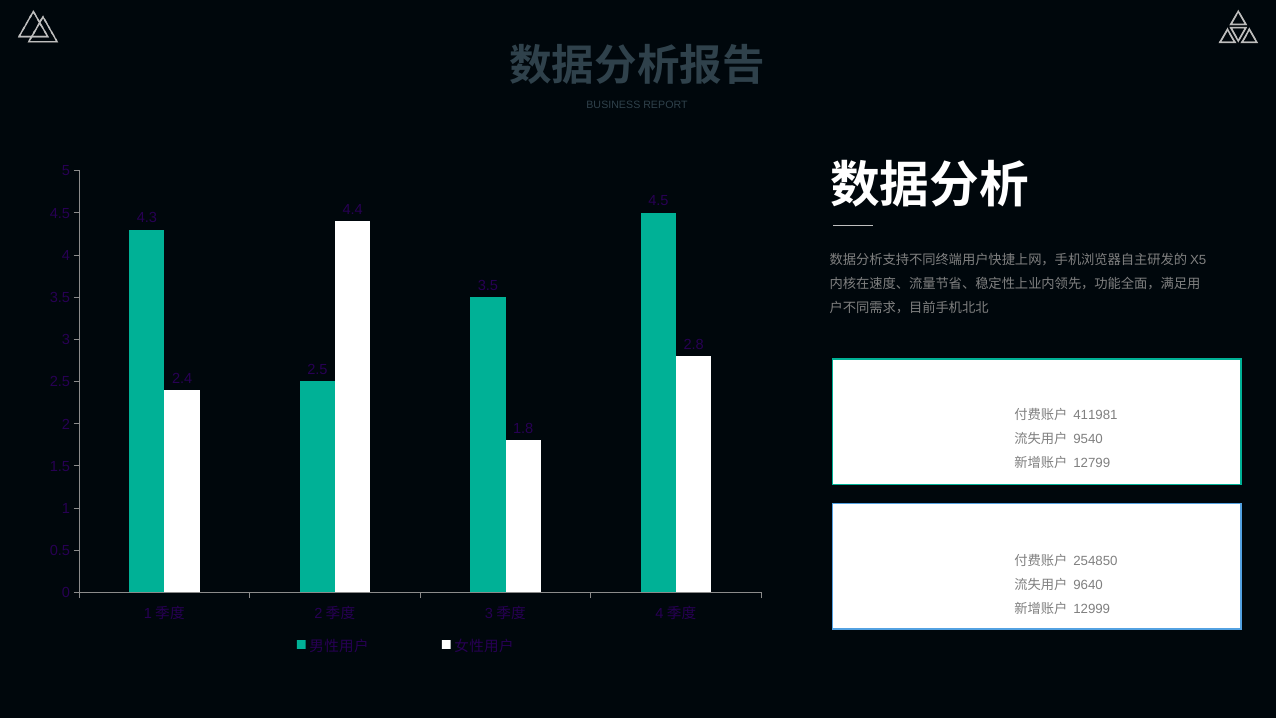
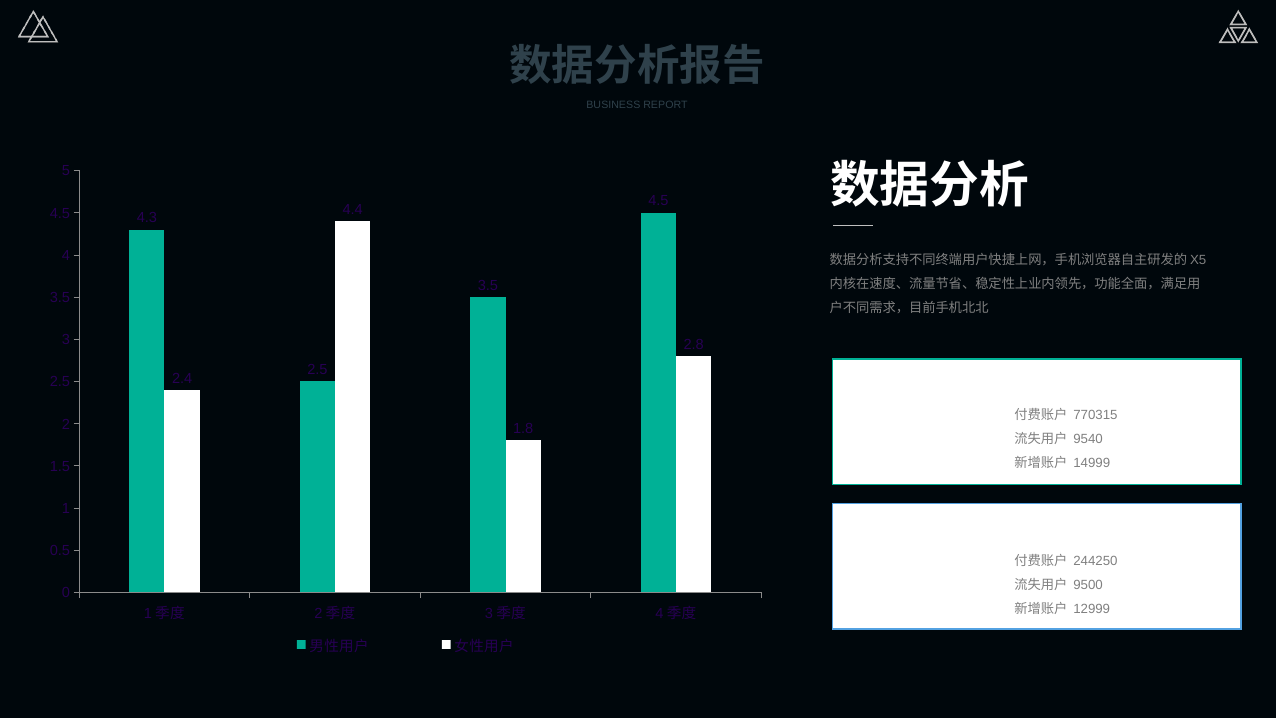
411981: 411981 -> 770315
12799: 12799 -> 14999
254850: 254850 -> 244250
9640: 9640 -> 9500
